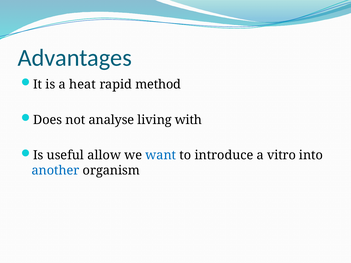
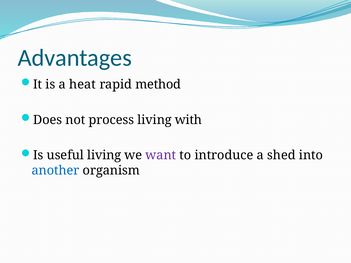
analyse: analyse -> process
useful allow: allow -> living
want colour: blue -> purple
vitro: vitro -> shed
